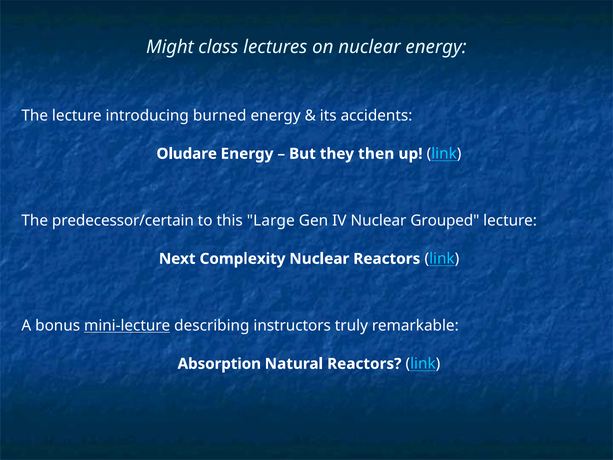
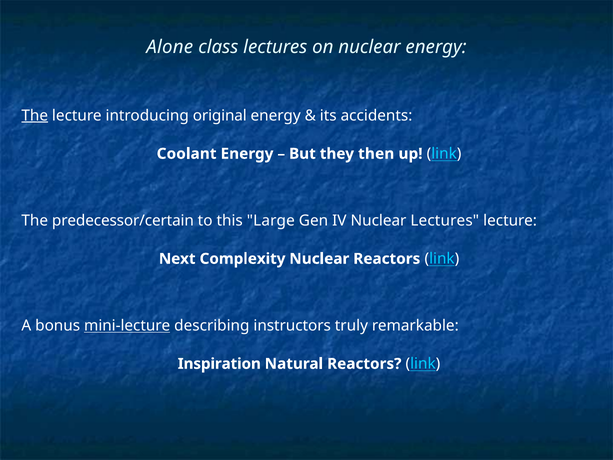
Might: Might -> Alone
The at (35, 115) underline: none -> present
burned: burned -> original
Oludare: Oludare -> Coolant
Nuclear Grouped: Grouped -> Lectures
Absorption: Absorption -> Inspiration
